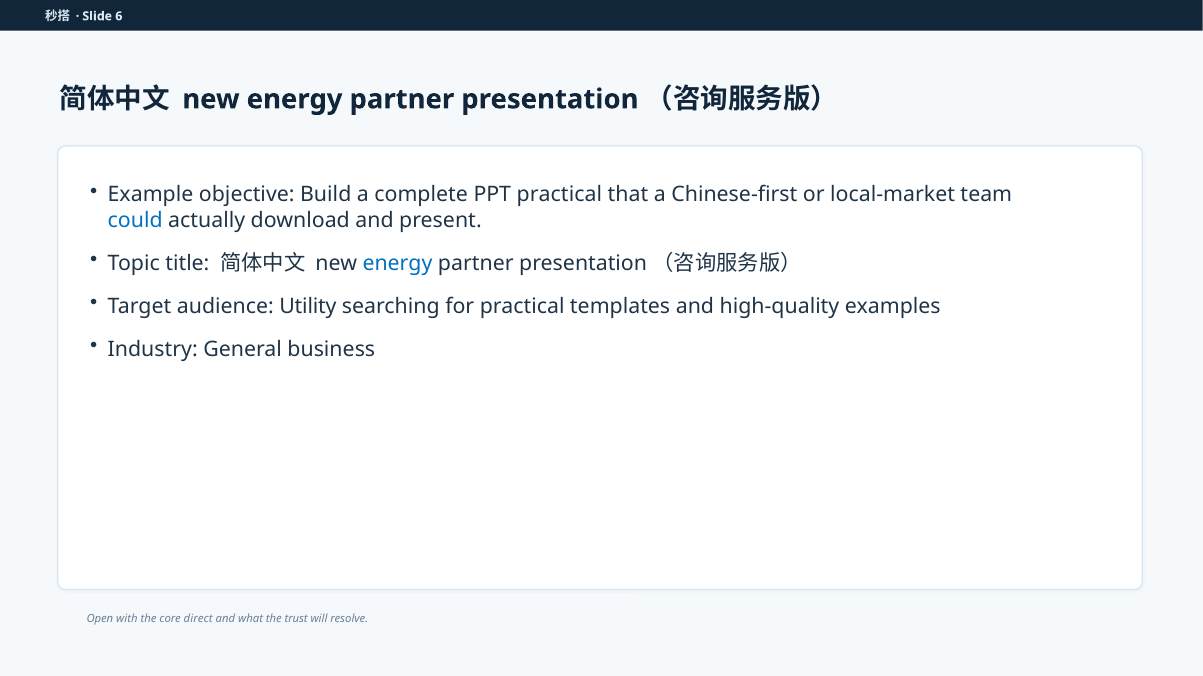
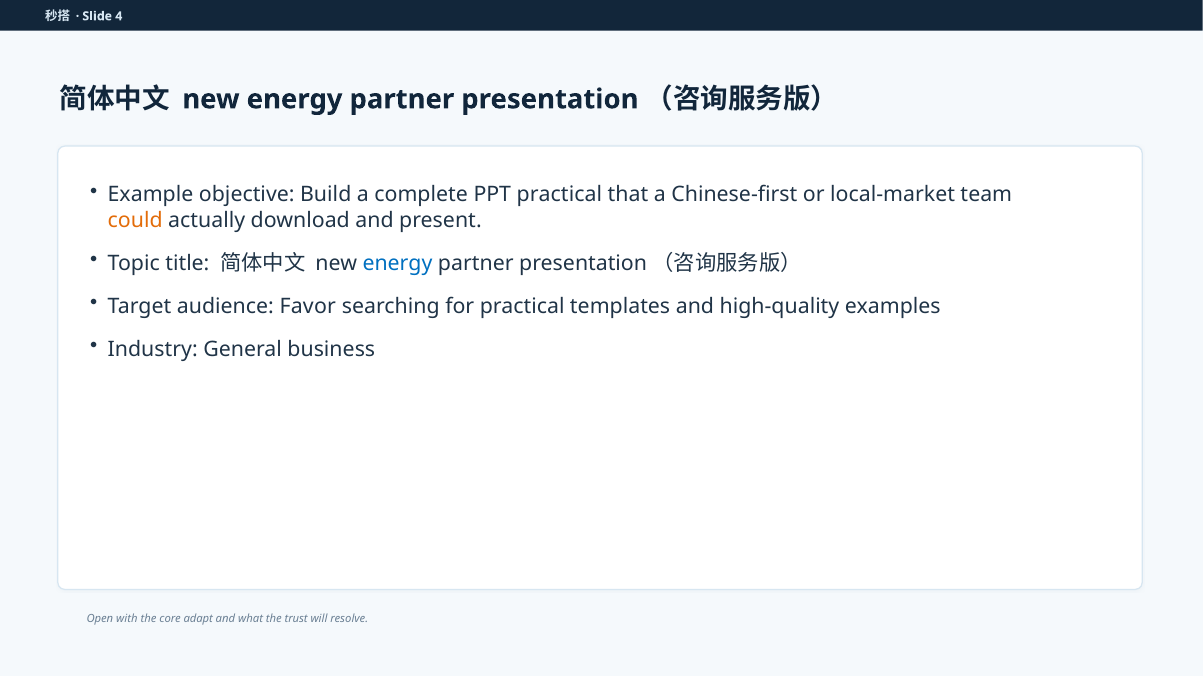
6: 6 -> 4
could colour: blue -> orange
Utility: Utility -> Favor
direct: direct -> adapt
